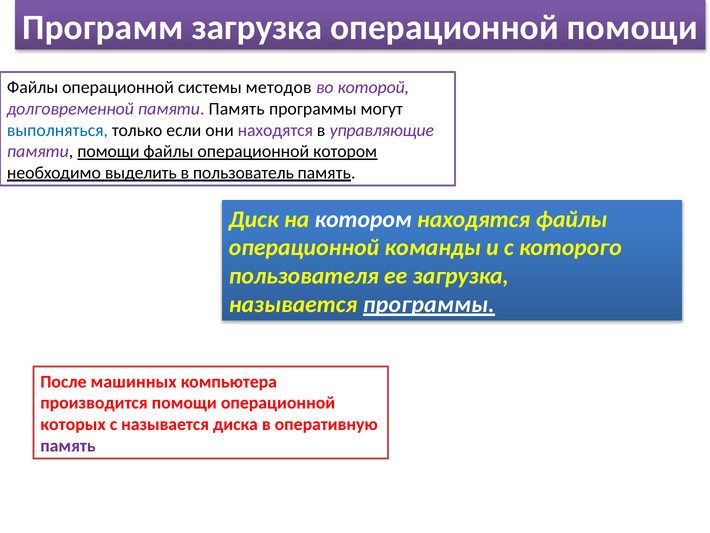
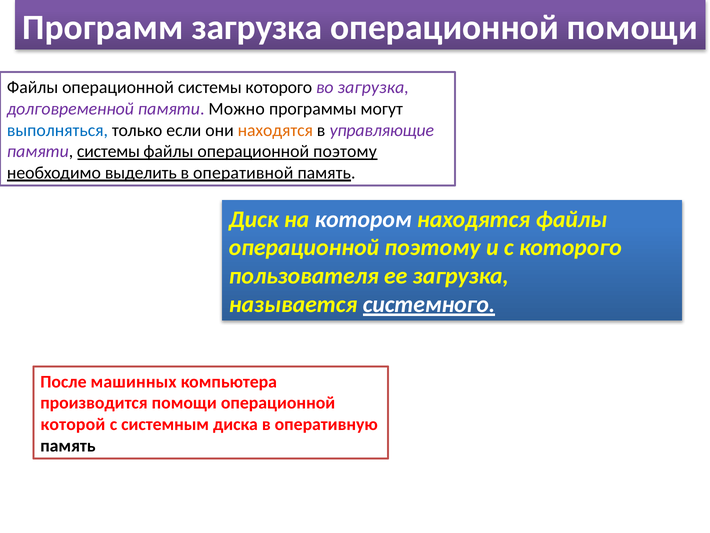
системы методов: методов -> которого
во которой: которой -> загрузка
памяти Память: Память -> Можно
находятся at (275, 130) colour: purple -> orange
памяти помощи: помощи -> системы
котором at (345, 151): котором -> поэтому
пользователь: пользователь -> оперативной
команды at (433, 247): команды -> поэтому
называется программы: программы -> системного
которых: которых -> которой
с называется: называется -> системным
память at (68, 445) colour: purple -> black
